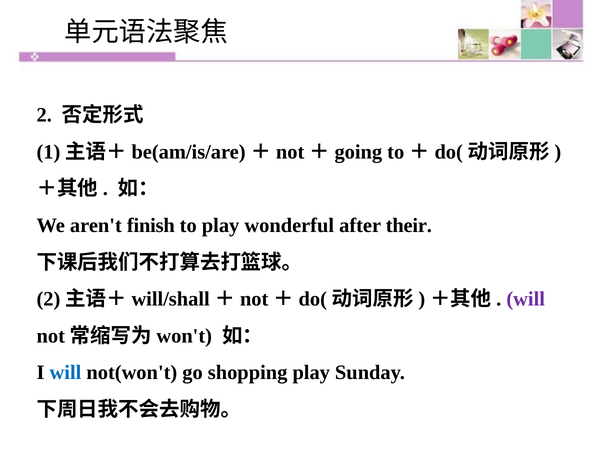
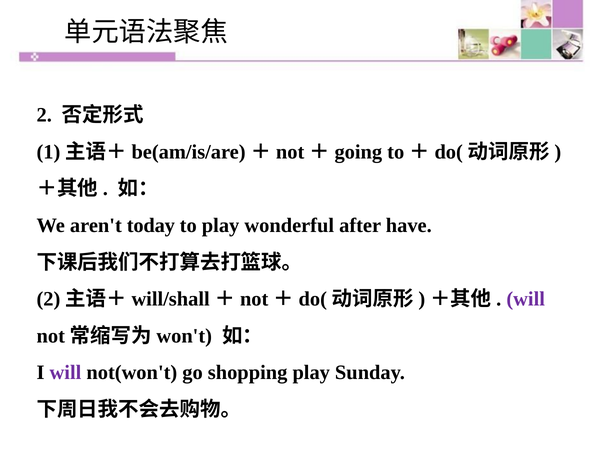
finish: finish -> today
their: their -> have
will at (65, 373) colour: blue -> purple
